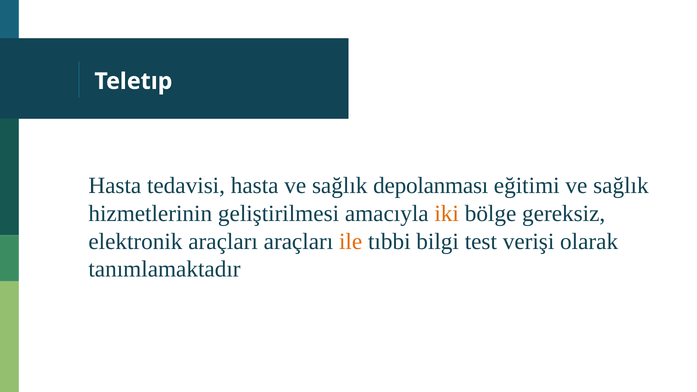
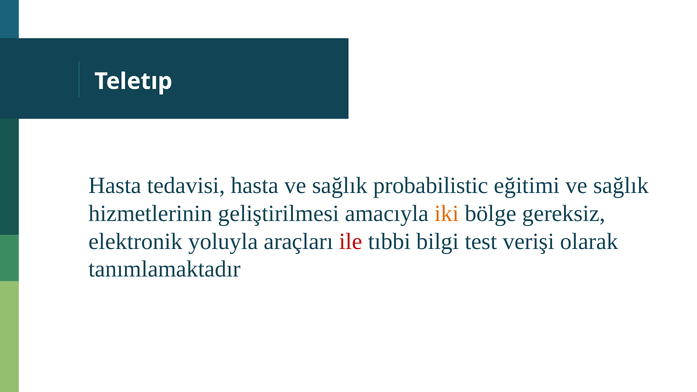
depolanması: depolanması -> probabilistic
elektronik araçları: araçları -> yoluyla
ile colour: orange -> red
